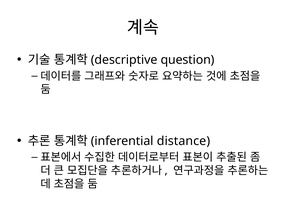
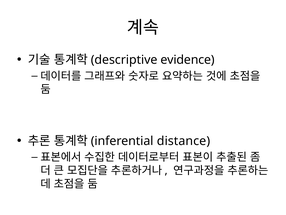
question: question -> evidence
